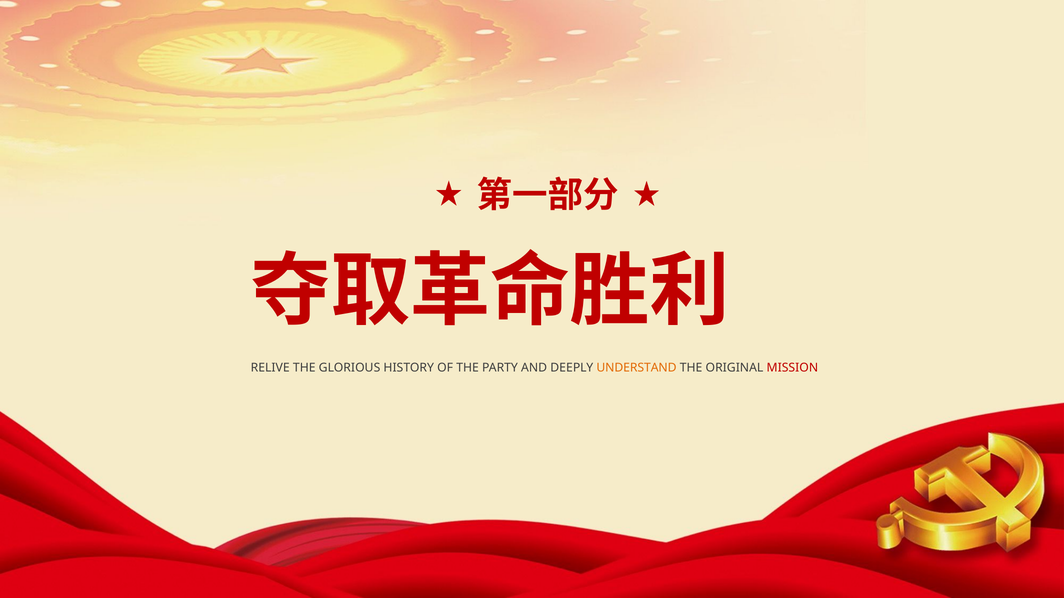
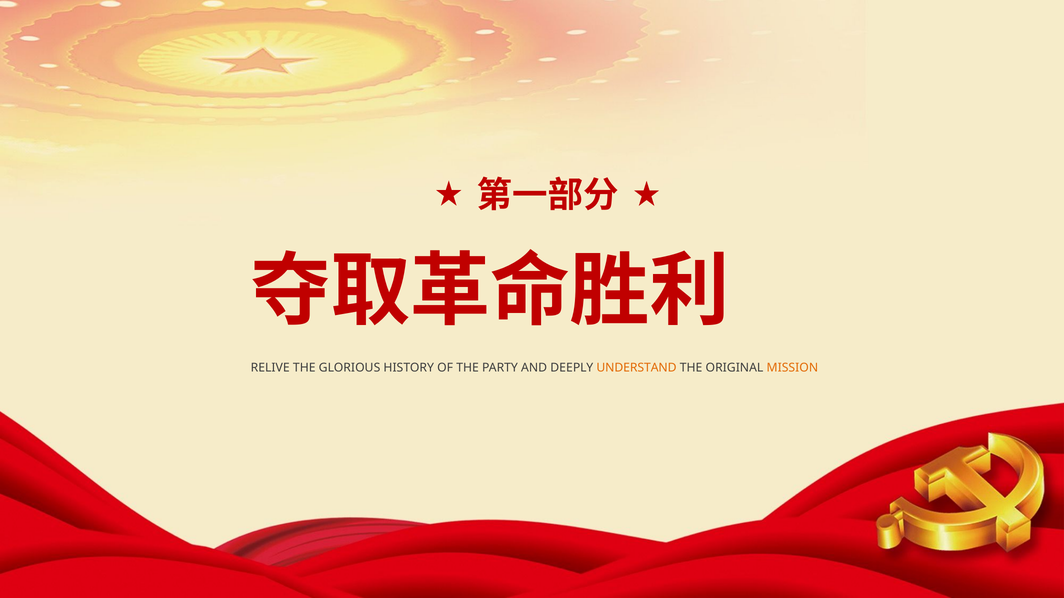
MISSION colour: red -> orange
